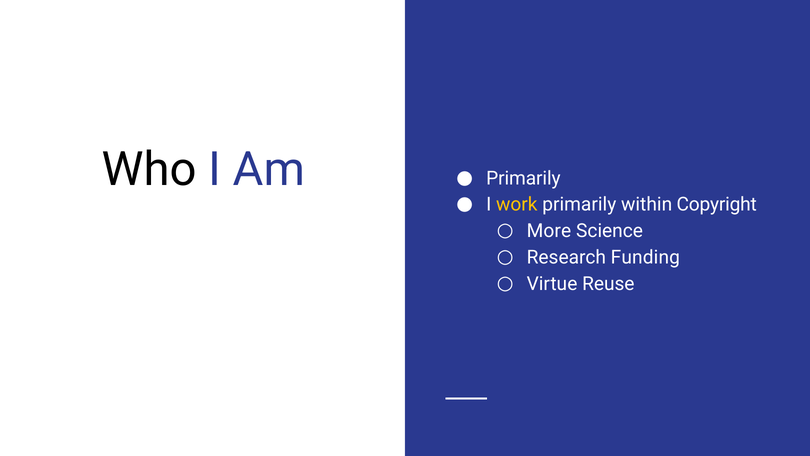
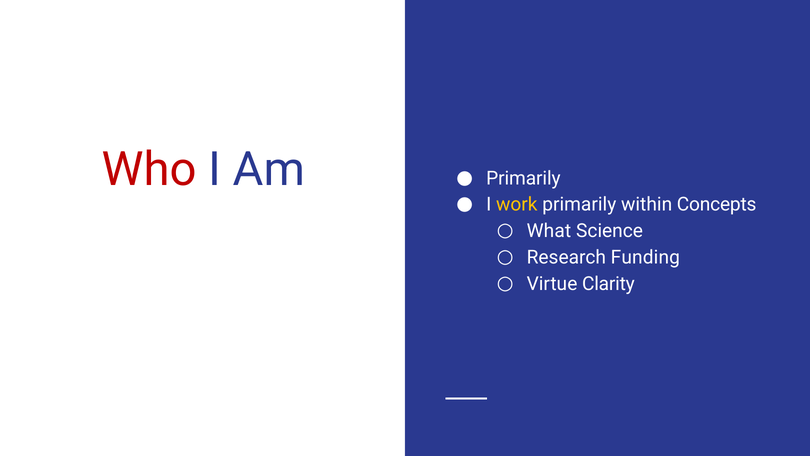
Who colour: black -> red
Copyright: Copyright -> Concepts
More: More -> What
Reuse: Reuse -> Clarity
